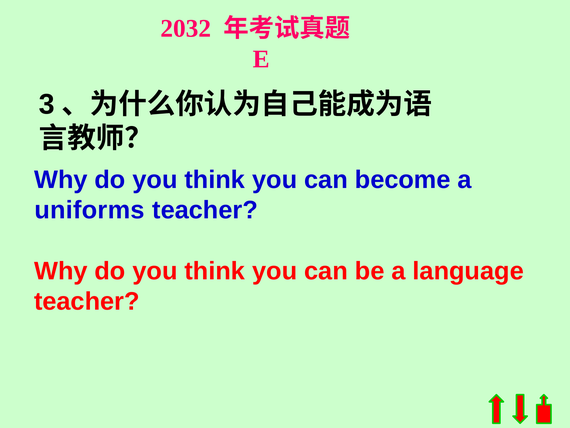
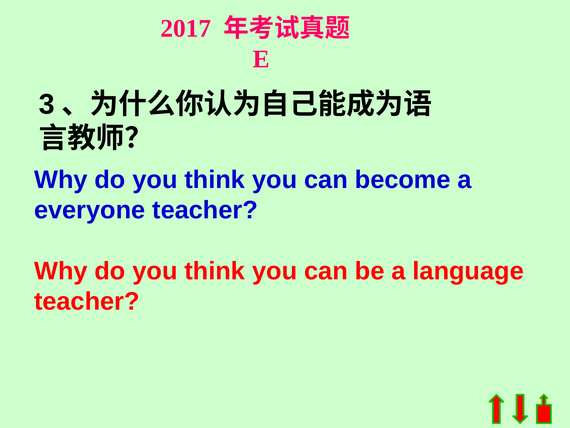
2032: 2032 -> 2017
uniforms: uniforms -> everyone
